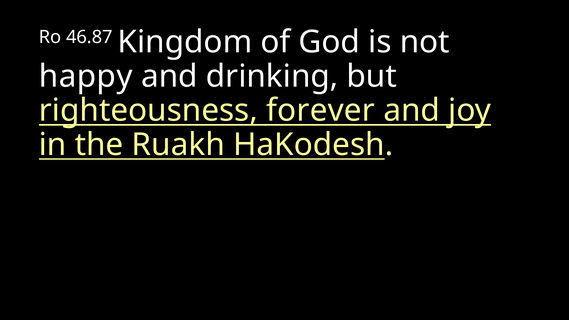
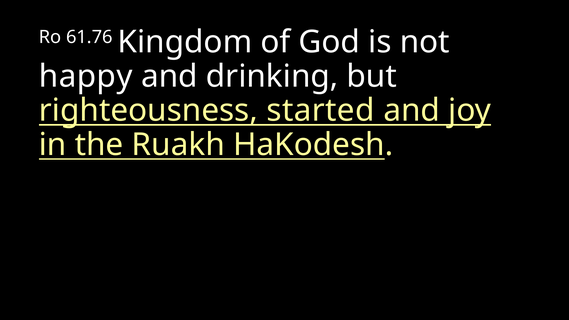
46.87: 46.87 -> 61.76
forever: forever -> started
